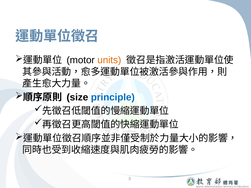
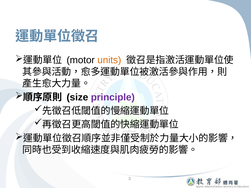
principle colour: blue -> purple
